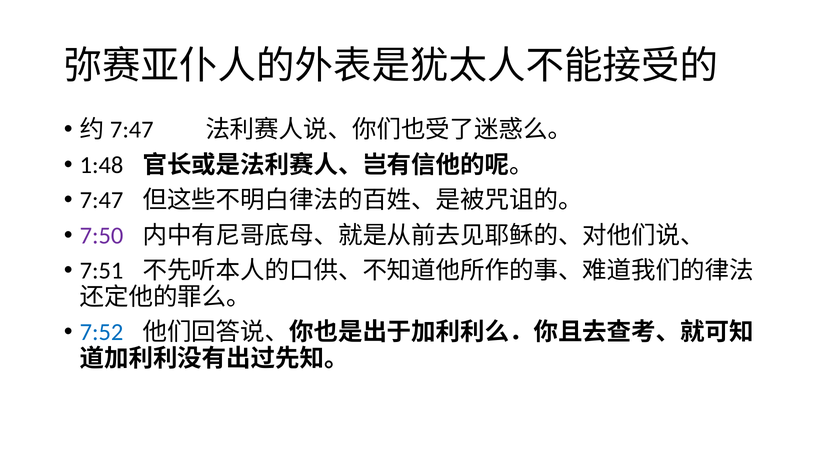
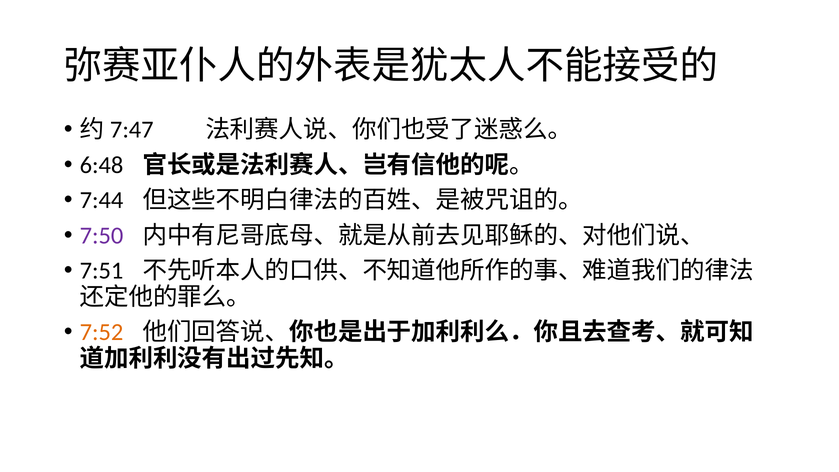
1:48: 1:48 -> 6:48
7:47: 7:47 -> 7:44
7:52 colour: blue -> orange
